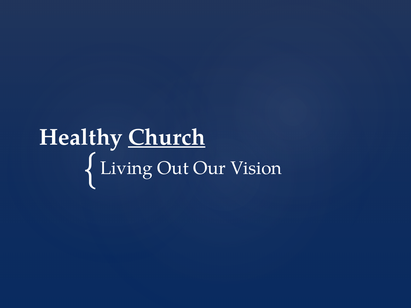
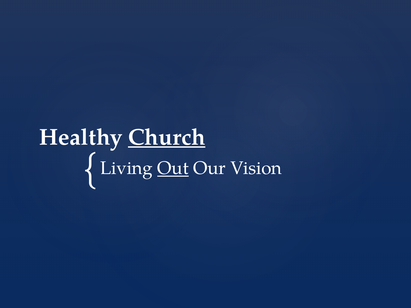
Out underline: none -> present
